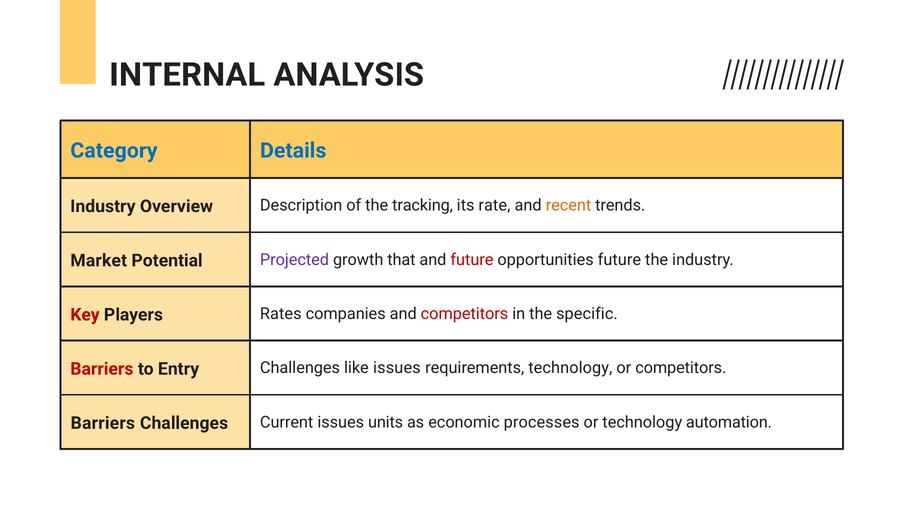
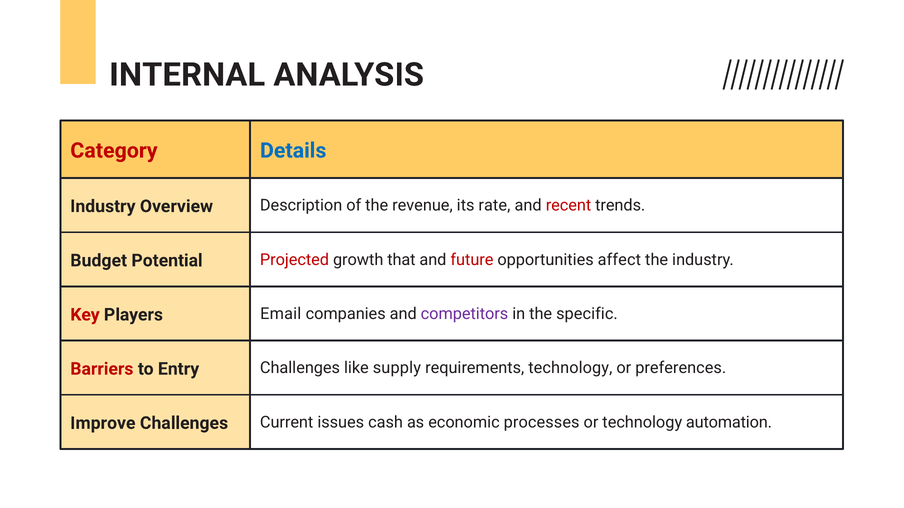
Category colour: blue -> red
tracking: tracking -> revenue
recent colour: orange -> red
Projected colour: purple -> red
opportunities future: future -> affect
Market: Market -> Budget
Rates: Rates -> Email
competitors at (465, 314) colour: red -> purple
like issues: issues -> supply
or competitors: competitors -> preferences
units: units -> cash
Barriers at (103, 423): Barriers -> Improve
